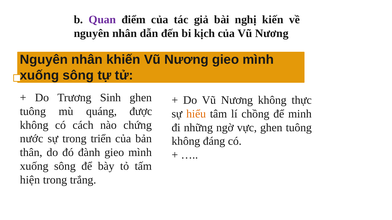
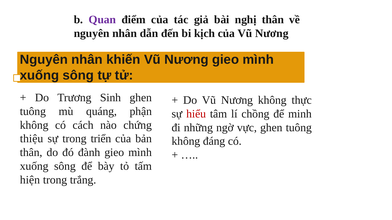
nghị kiến: kiến -> thân
được: được -> phận
hiểu colour: orange -> red
nước: nước -> thiệu
